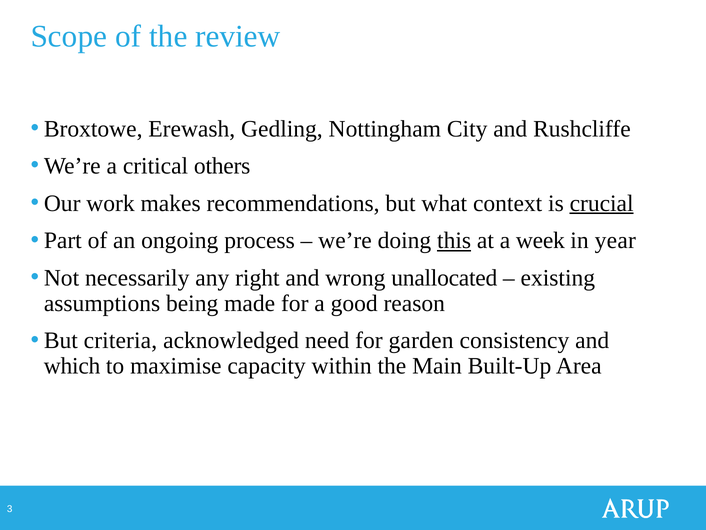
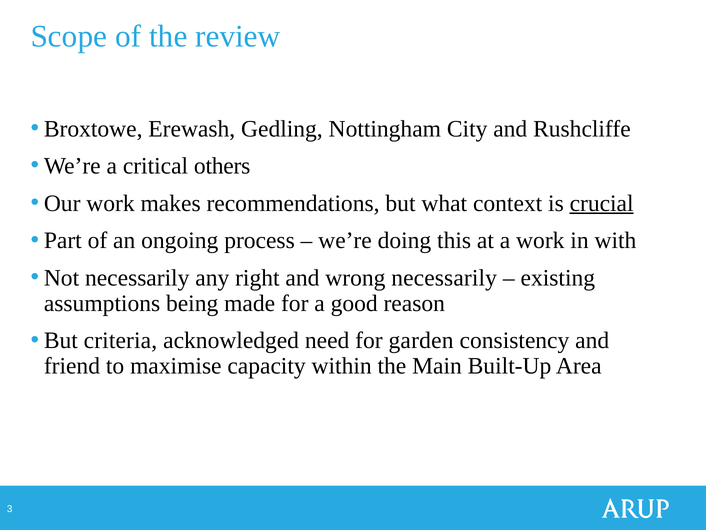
this underline: present -> none
a week: week -> work
year: year -> with
wrong unallocated: unallocated -> necessarily
which: which -> friend
